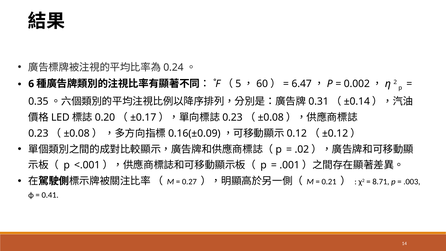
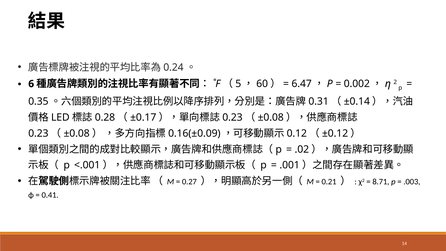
0.20: 0.20 -> 0.28
